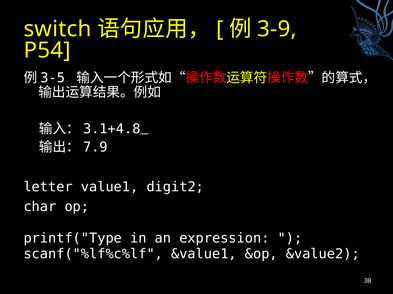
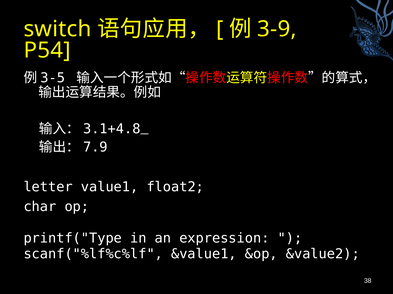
digit2: digit2 -> float2
